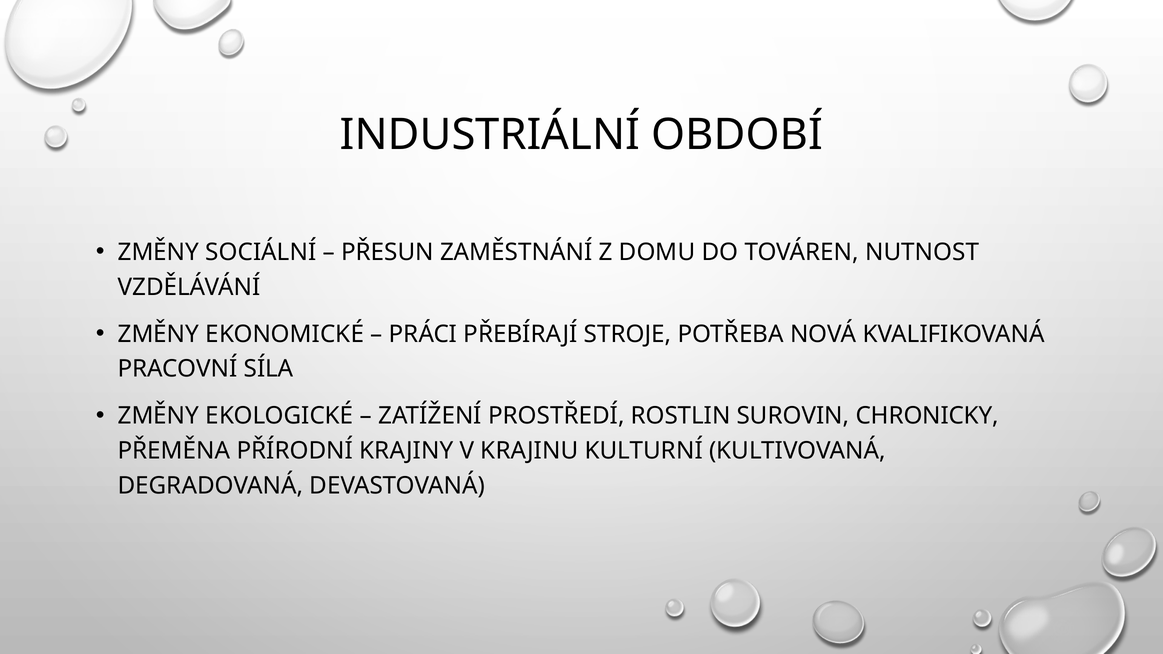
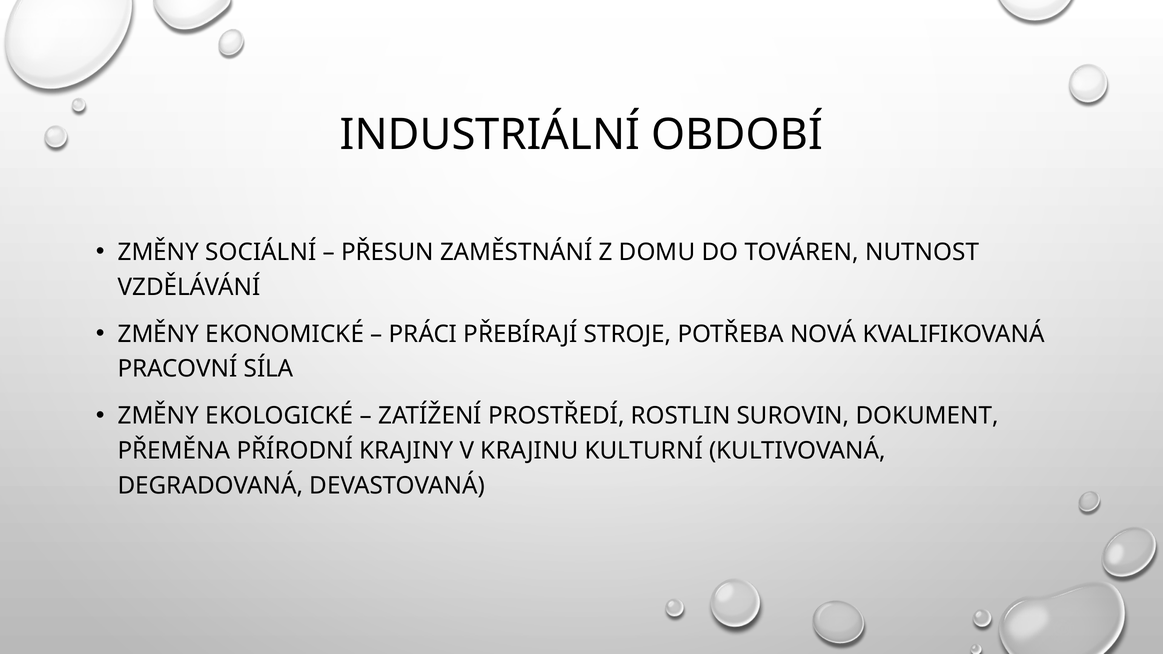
CHRONICKY: CHRONICKY -> DOKUMENT
